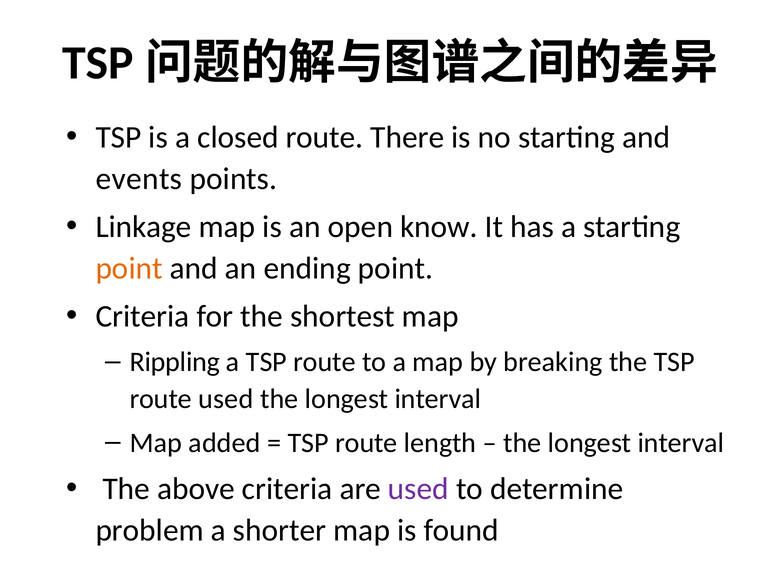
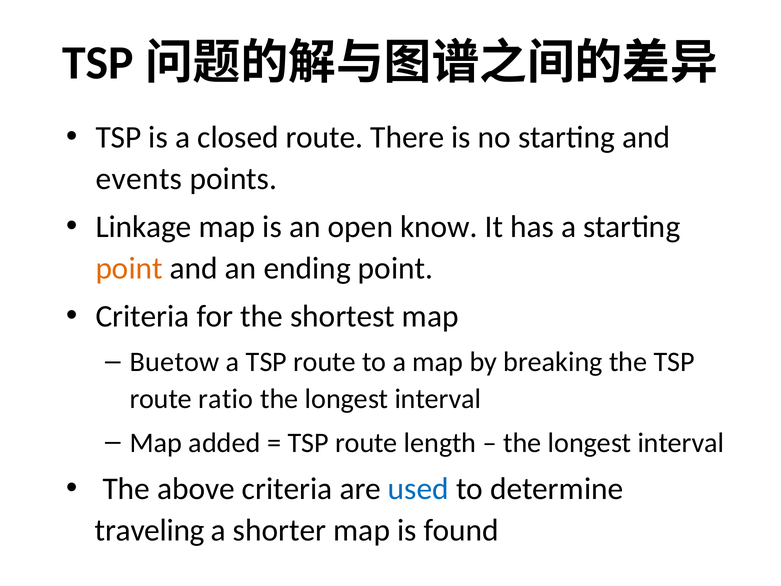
Rippling: Rippling -> Buetow
route used: used -> ratio
used at (418, 489) colour: purple -> blue
problem: problem -> traveling
